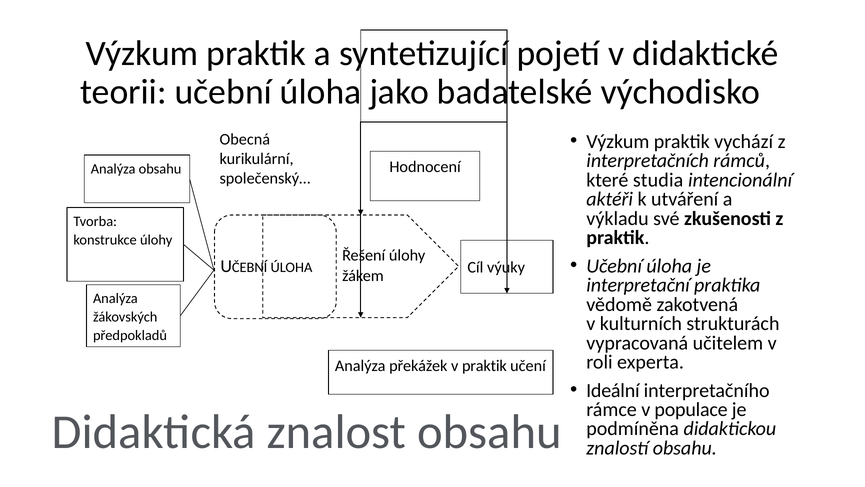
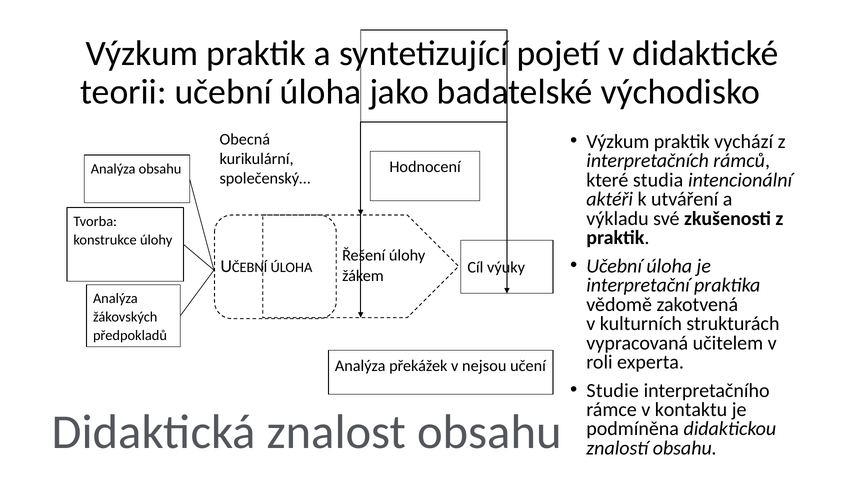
v praktik: praktik -> nejsou
Ideální: Ideální -> Studie
populace: populace -> kontaktu
